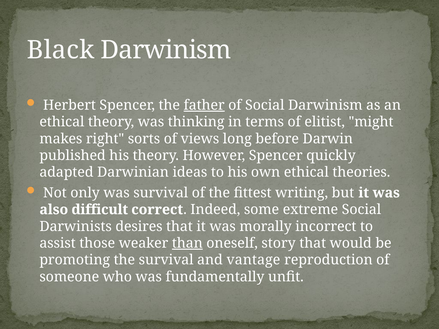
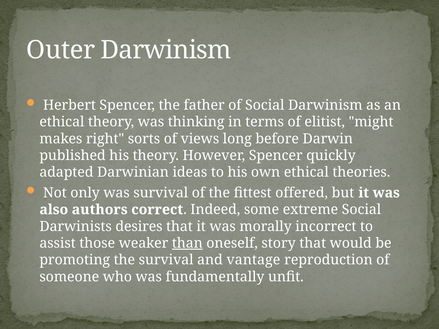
Black: Black -> Outer
father underline: present -> none
writing: writing -> offered
difficult: difficult -> authors
